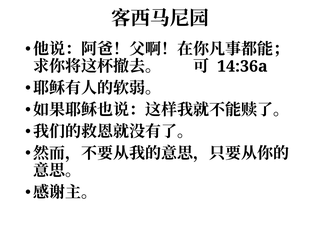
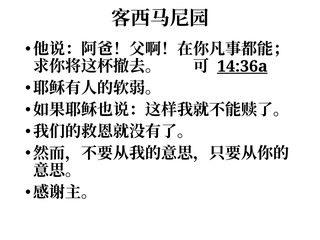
14:36a underline: none -> present
